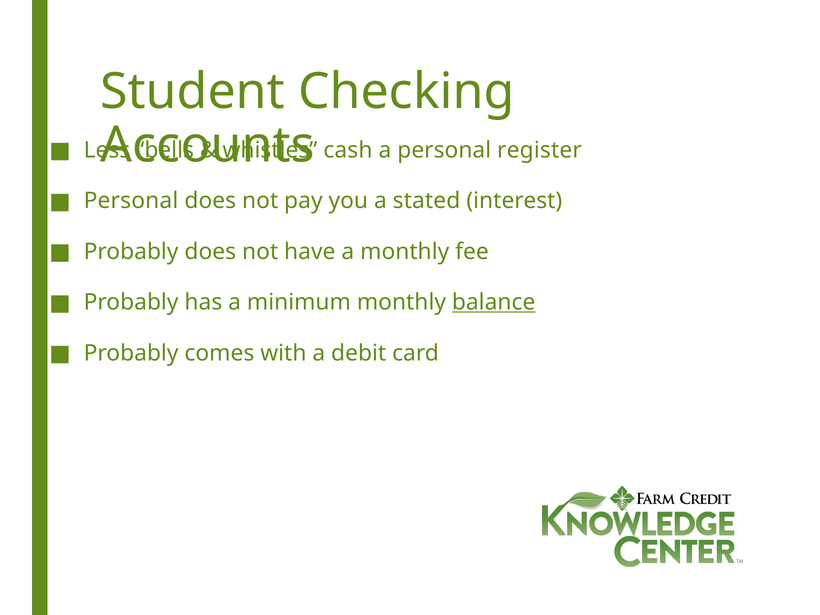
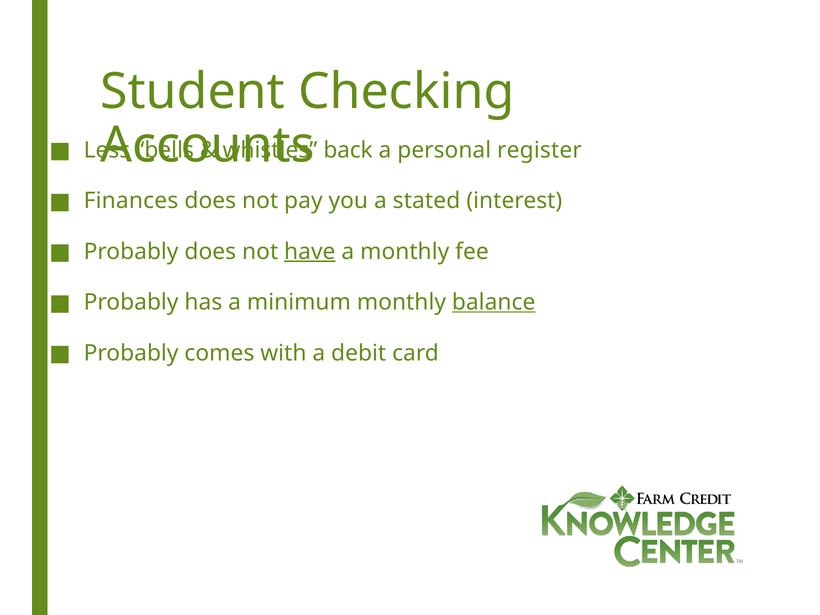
cash: cash -> back
Personal at (131, 201): Personal -> Finances
have underline: none -> present
